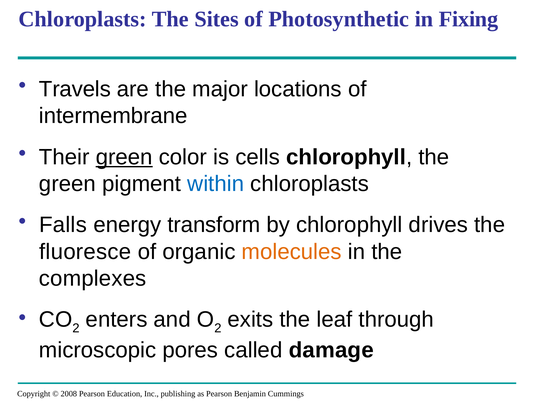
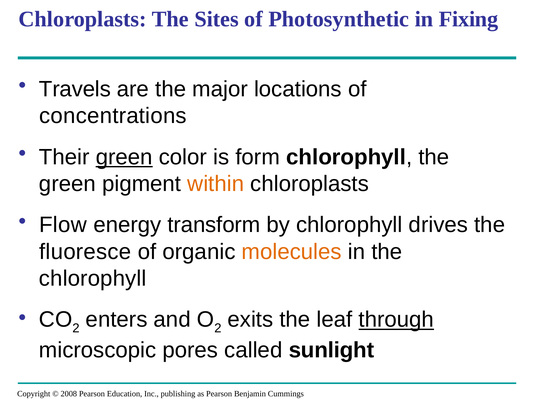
intermembrane: intermembrane -> concentrations
cells: cells -> form
within colour: blue -> orange
Falls: Falls -> Flow
complexes at (93, 278): complexes -> chlorophyll
through underline: none -> present
damage: damage -> sunlight
